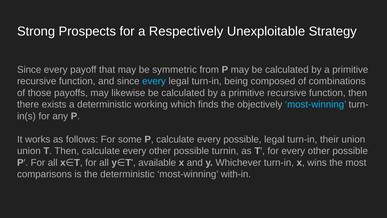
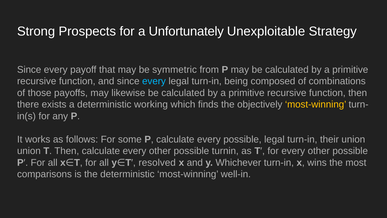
Respectively: Respectively -> Unfortunately
most-winning at (316, 104) colour: light blue -> yellow
available: available -> resolved
with-in: with-in -> well-in
